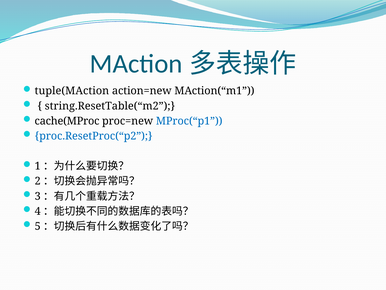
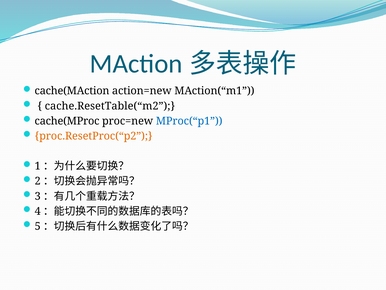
tuple(MAction: tuple(MAction -> cache(MAction
string.ResetTable(“m2: string.ResetTable(“m2 -> cache.ResetTable(“m2
proc.ResetProc(“p2 colour: blue -> orange
